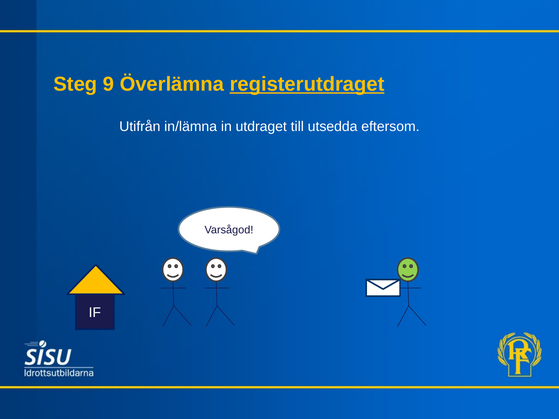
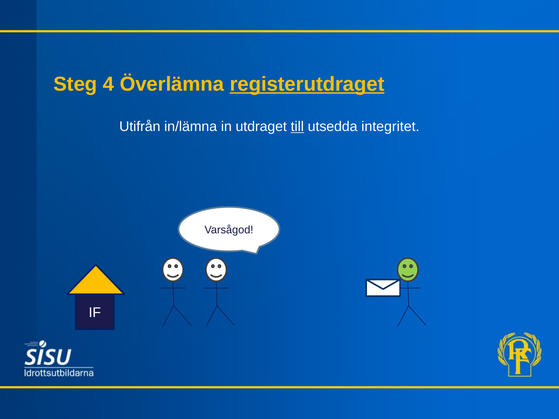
9: 9 -> 4
till underline: none -> present
eftersom: eftersom -> integritet
